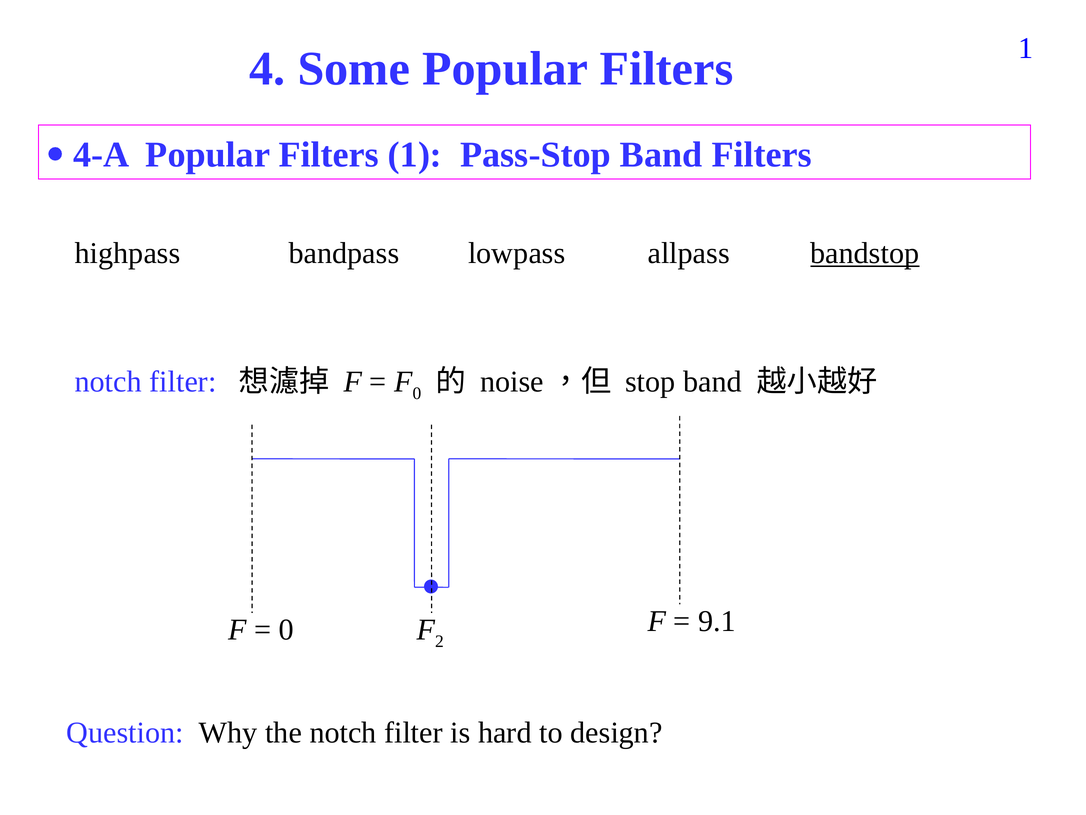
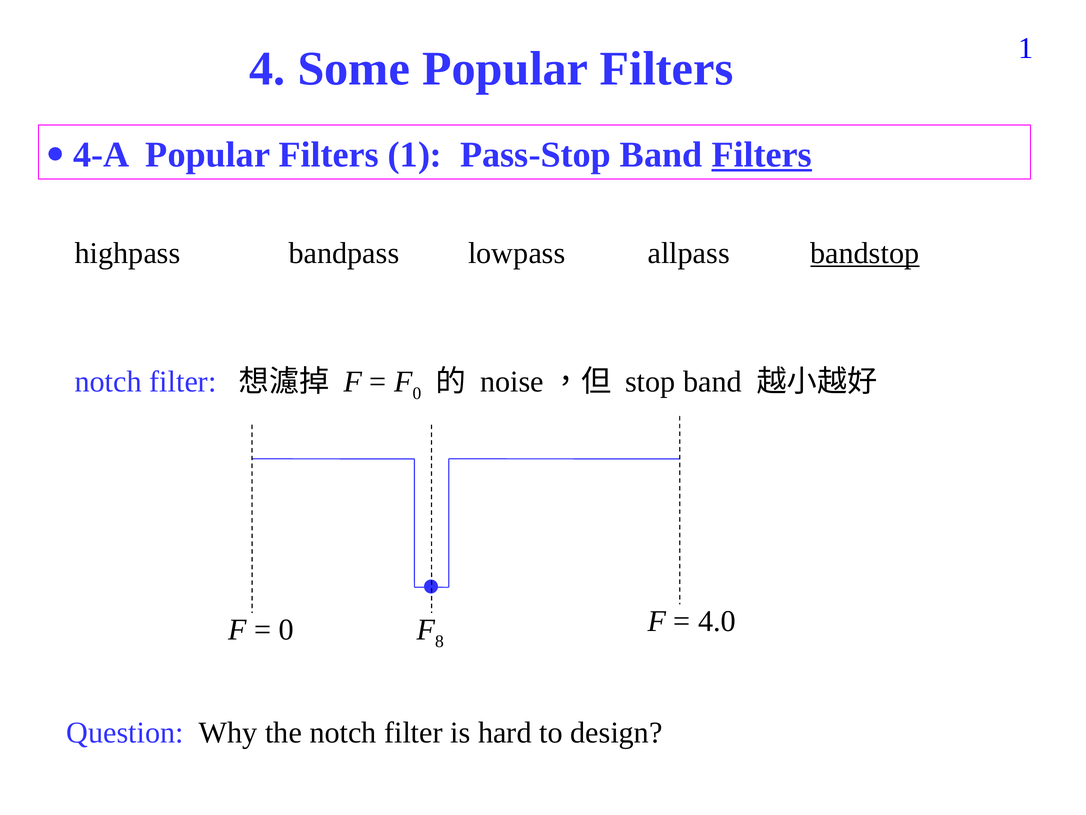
Filters at (762, 155) underline: none -> present
2: 2 -> 8
9.1: 9.1 -> 4.0
